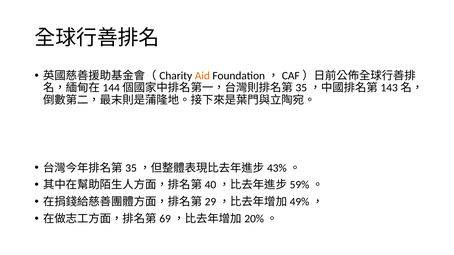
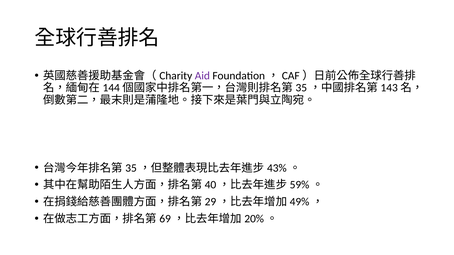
Aid colour: orange -> purple
